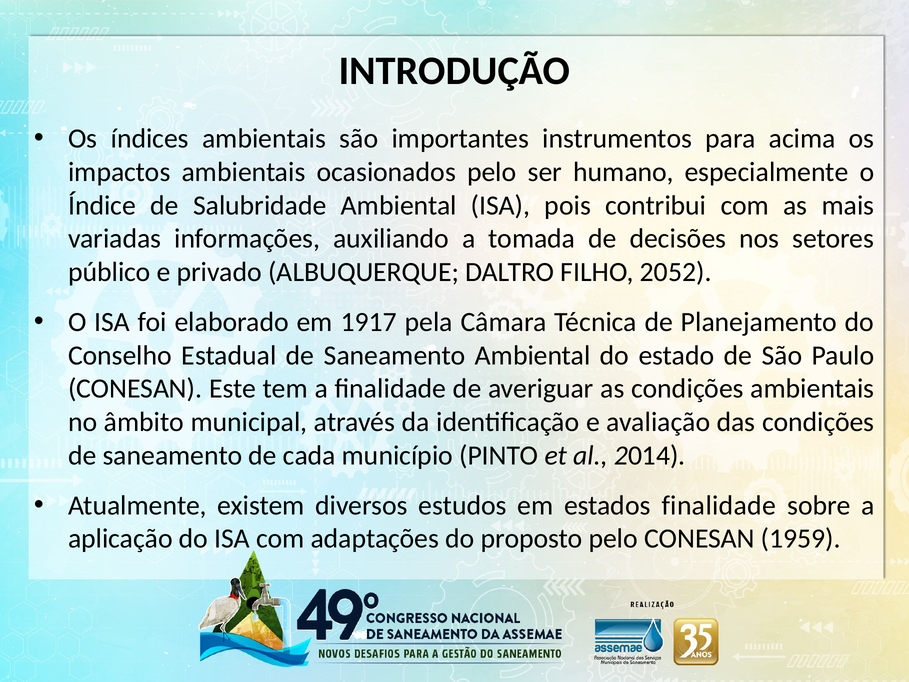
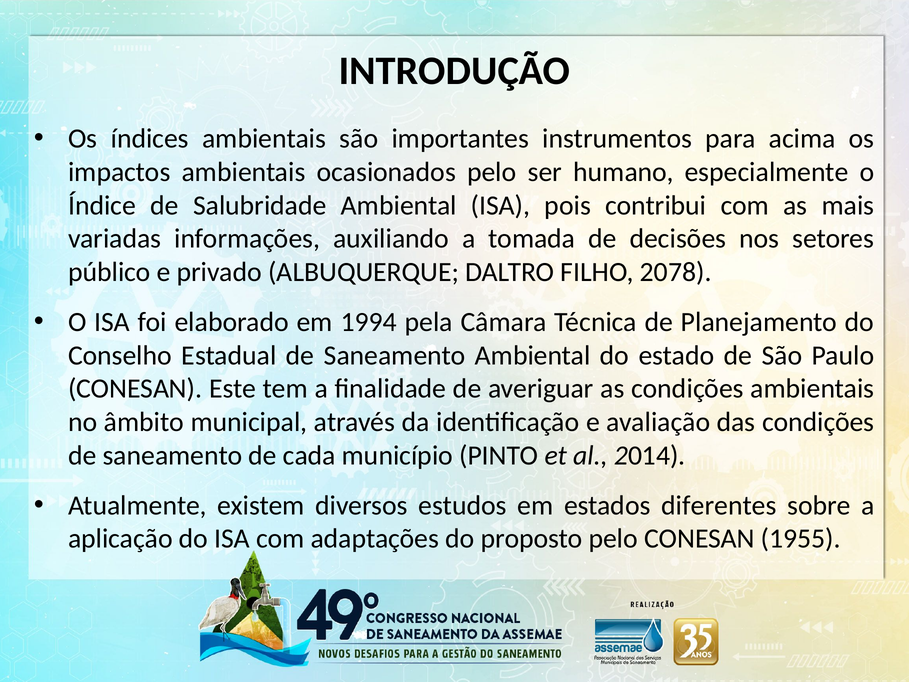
2052: 2052 -> 2078
1917: 1917 -> 1994
estados finalidade: finalidade -> diferentes
1959: 1959 -> 1955
